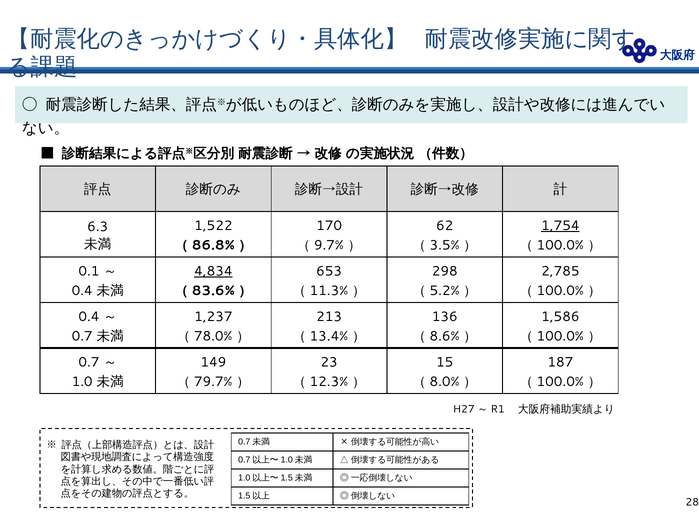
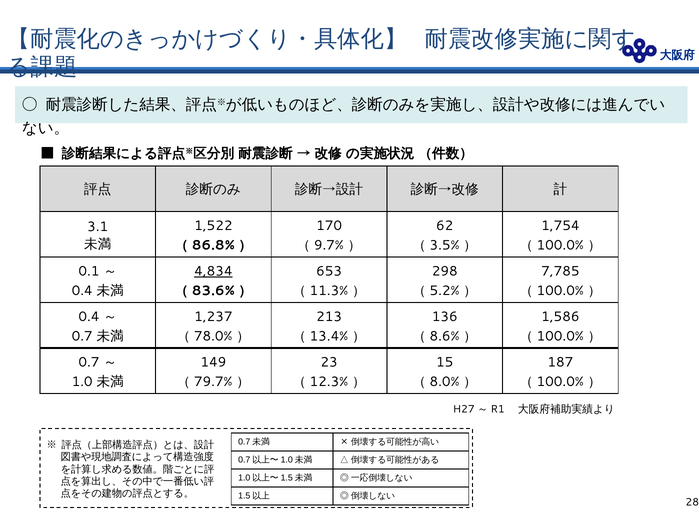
1,754 underline: present -> none
6.3: 6.3 -> 3.1
2,785: 2,785 -> 7,785
